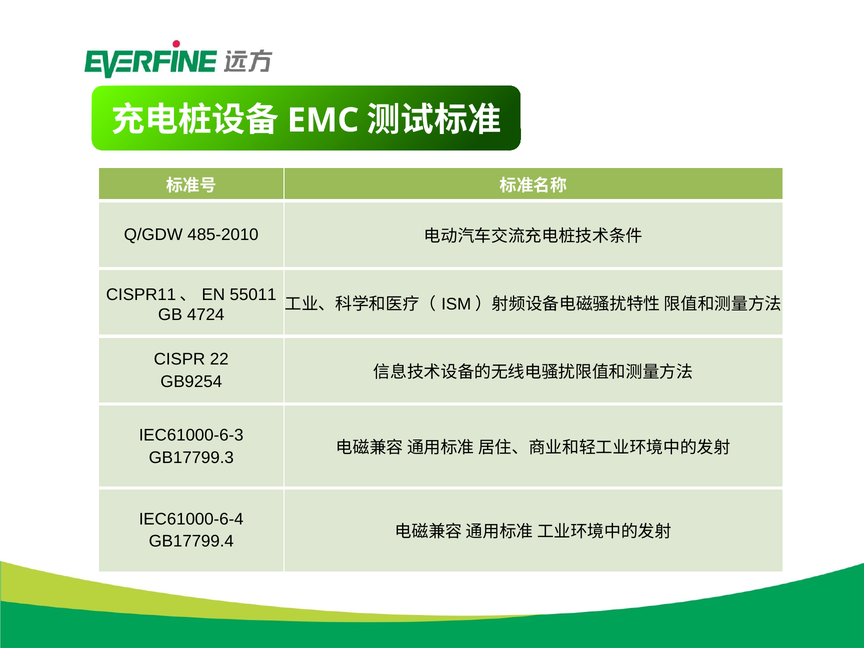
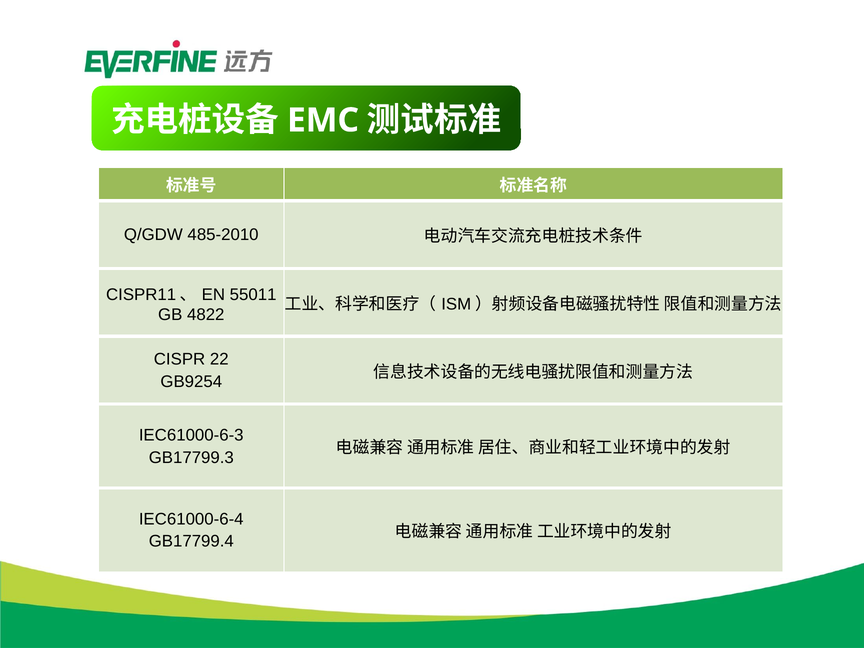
4724: 4724 -> 4822
